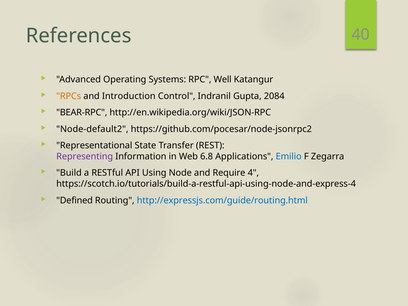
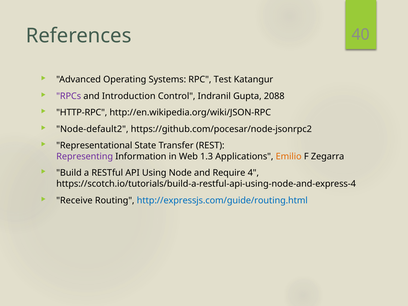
Well: Well -> Test
RPCs colour: orange -> purple
2084: 2084 -> 2088
BEAR-RPC: BEAR-RPC -> HTTP-RPC
6.8: 6.8 -> 1.3
Emilio colour: blue -> orange
Defined: Defined -> Receive
